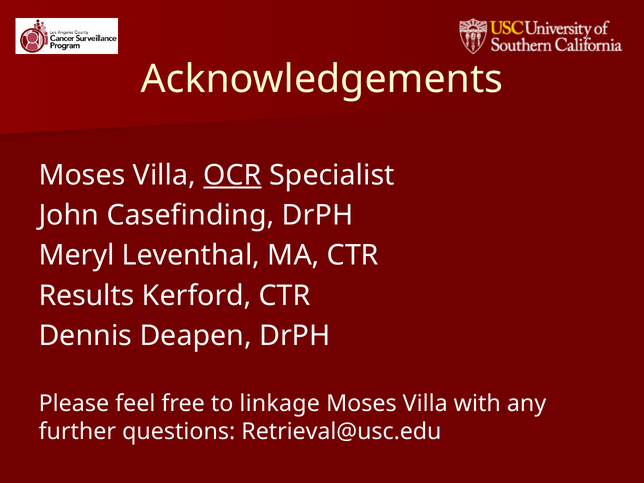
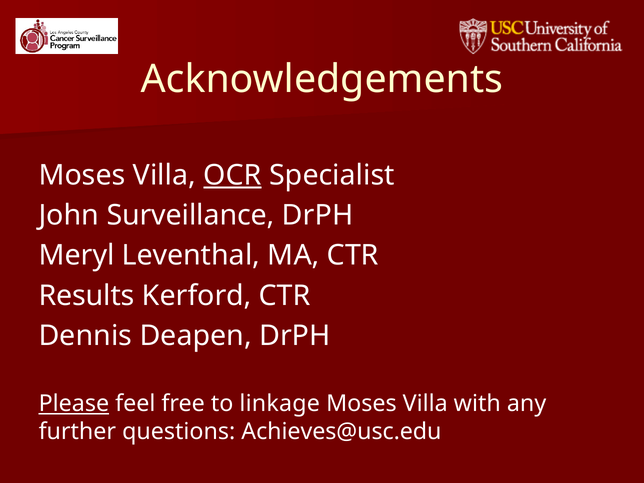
Casefinding: Casefinding -> Surveillance
Please underline: none -> present
Retrieval@usc.edu: Retrieval@usc.edu -> Achieves@usc.edu
